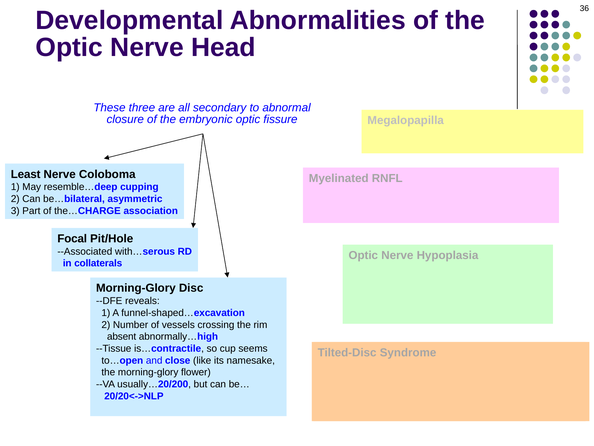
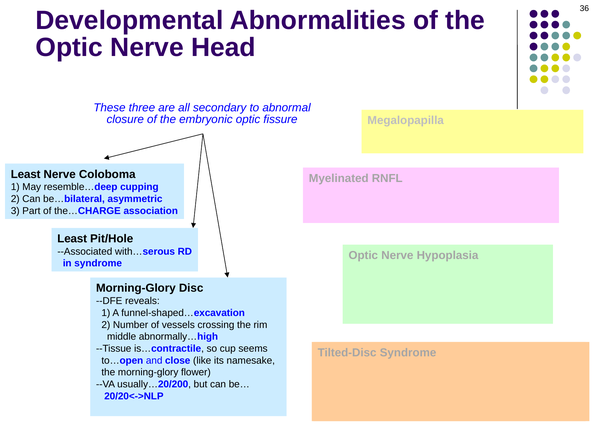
Focal at (72, 238): Focal -> Least
in collaterals: collaterals -> syndrome
absent: absent -> middle
